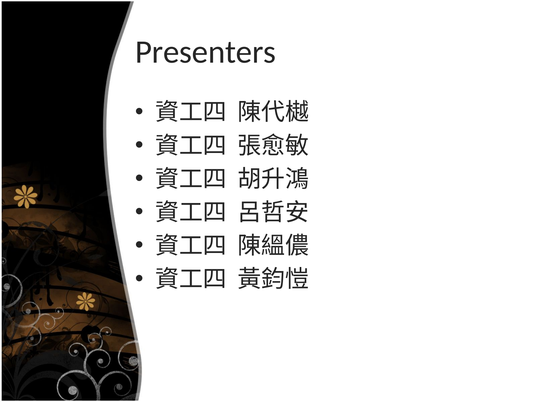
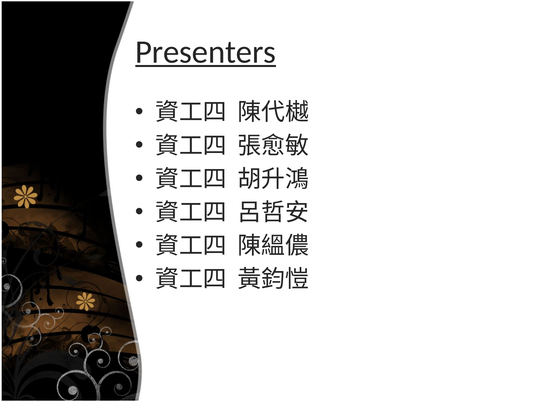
Presenters underline: none -> present
